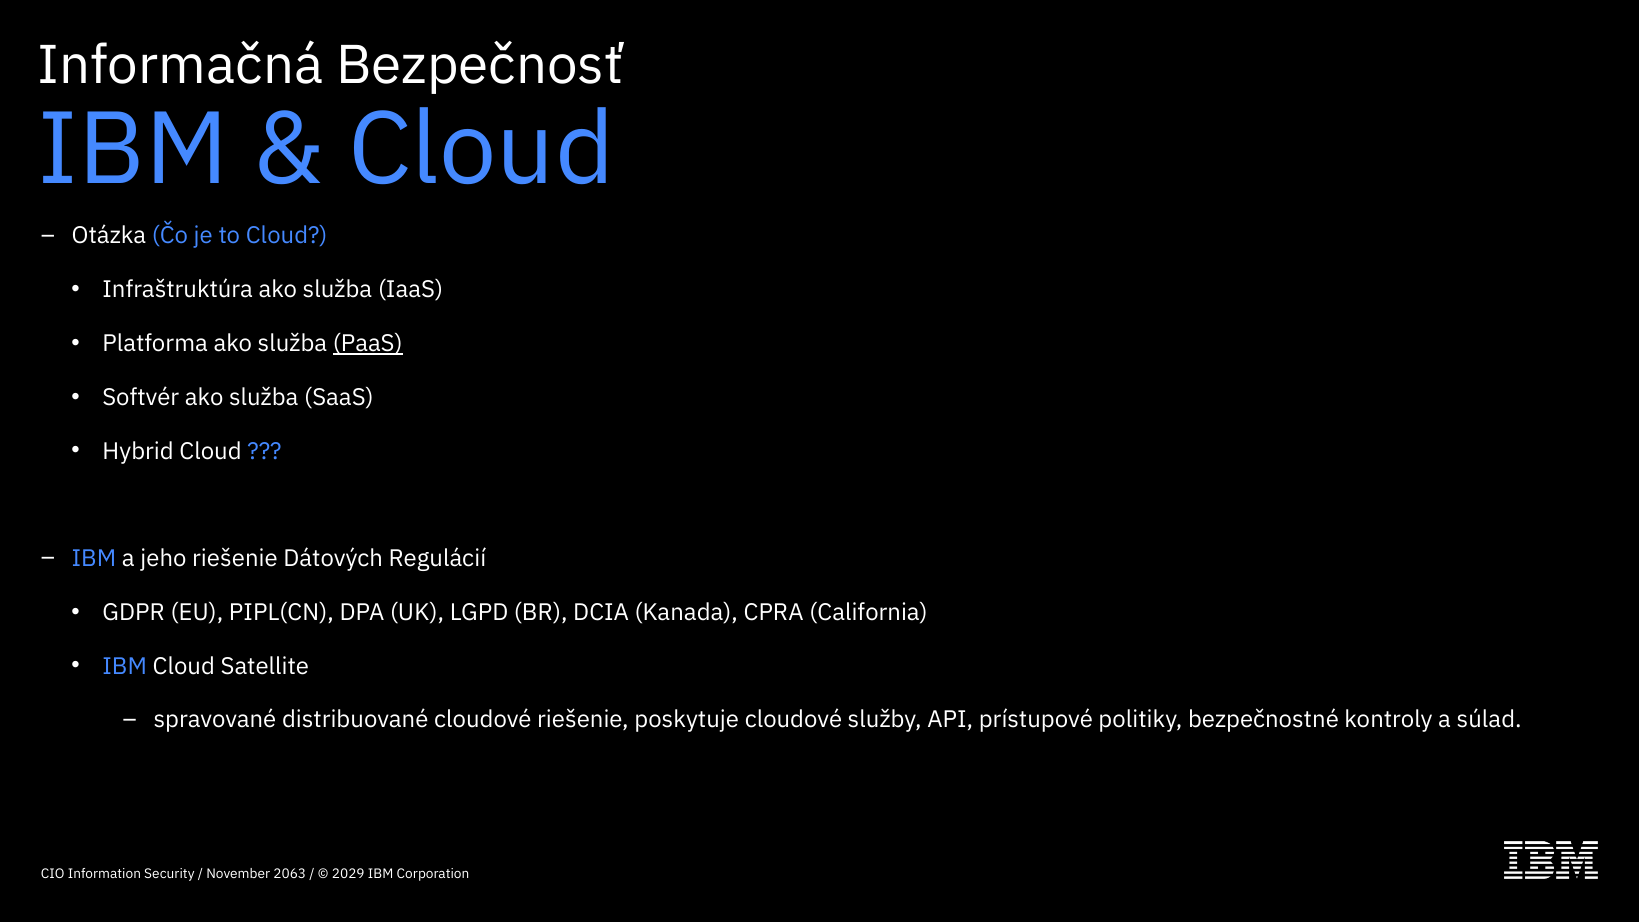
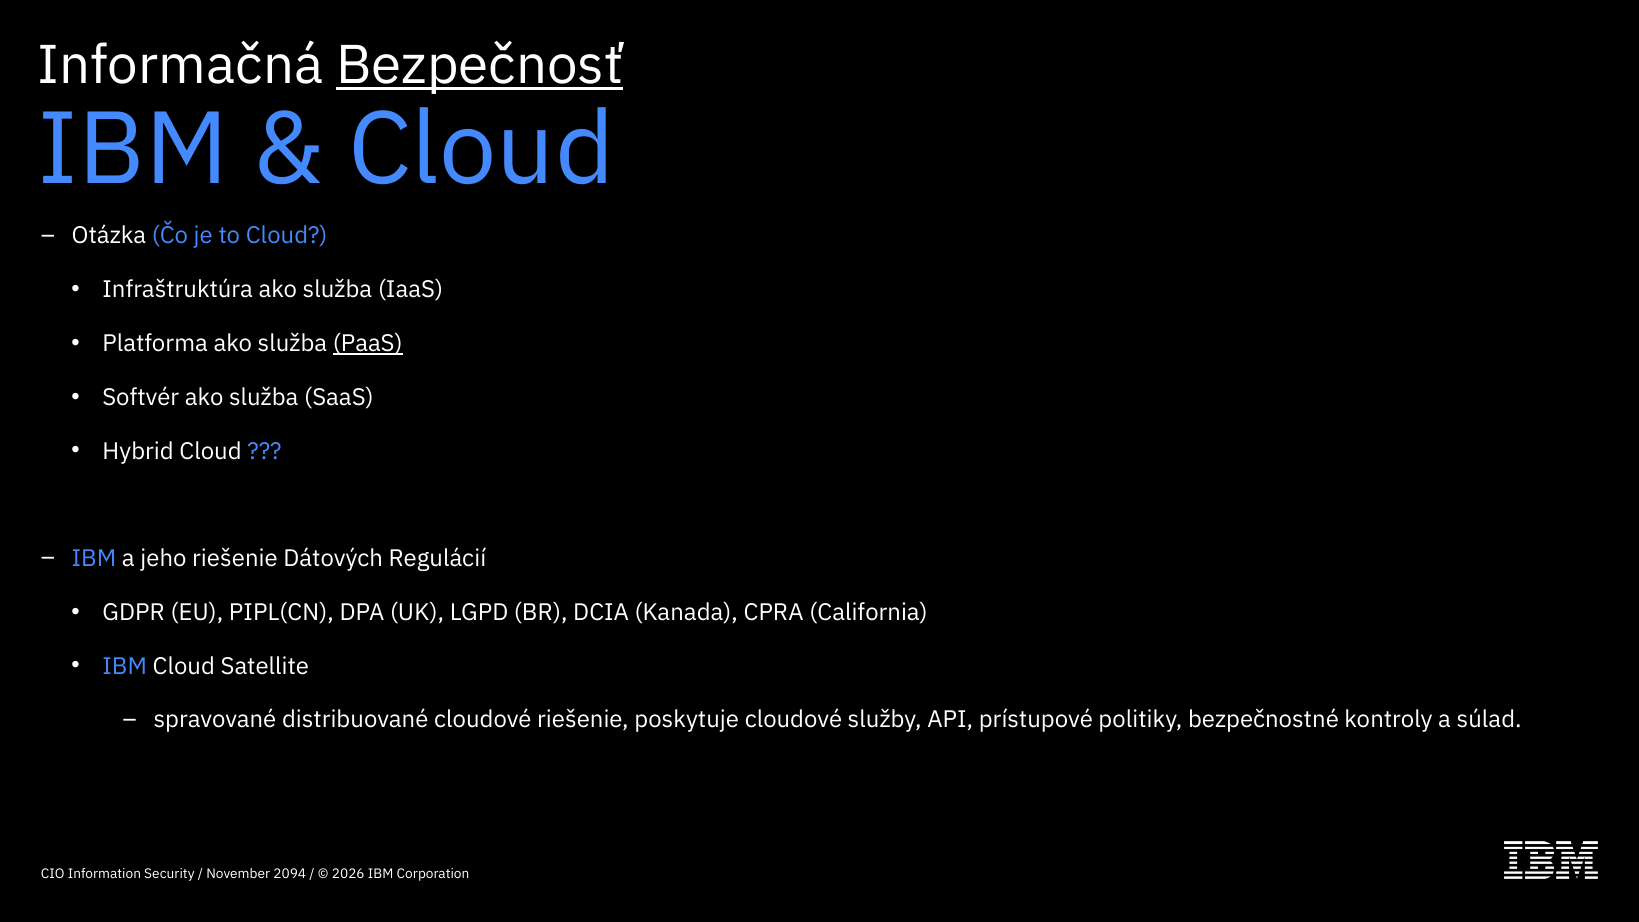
Bezpečnosť underline: none -> present
2063: 2063 -> 2094
2029: 2029 -> 2026
